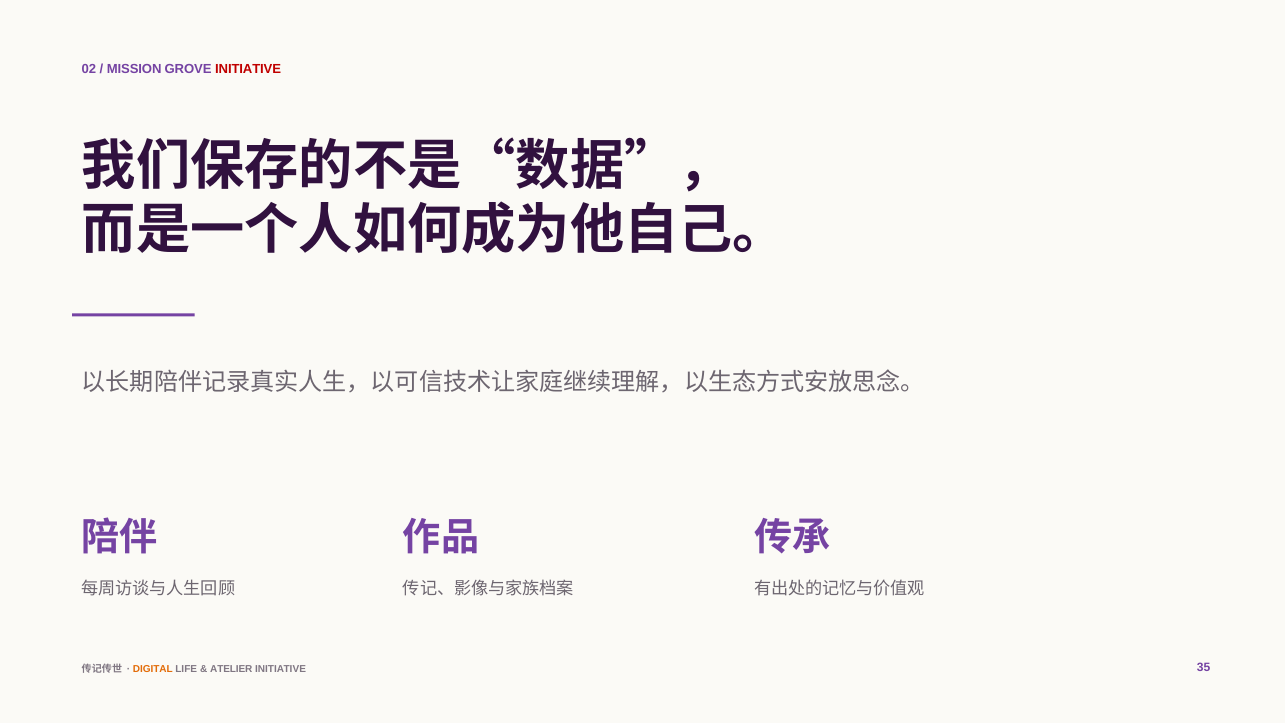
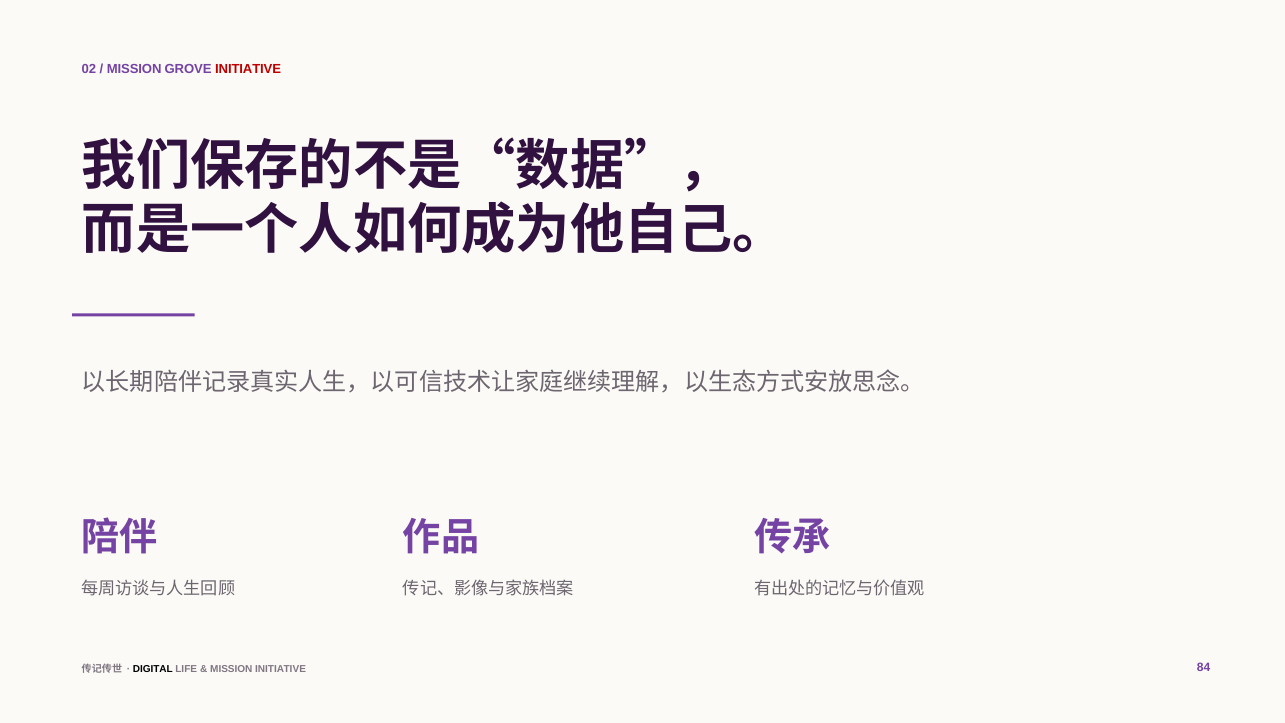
DIGITAL colour: orange -> black
ATELIER at (231, 669): ATELIER -> MISSION
35: 35 -> 84
